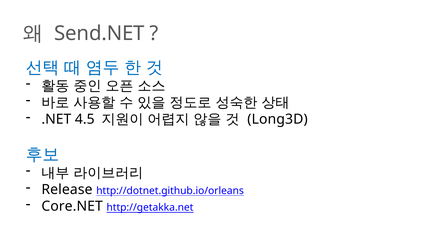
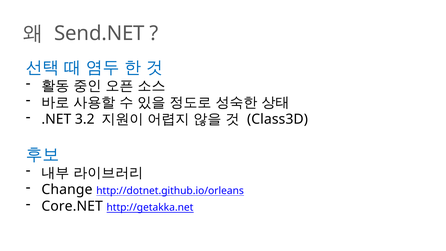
4.5: 4.5 -> 3.2
Long3D: Long3D -> Class3D
Release: Release -> Change
